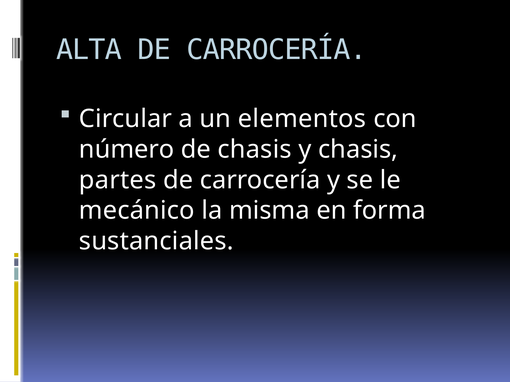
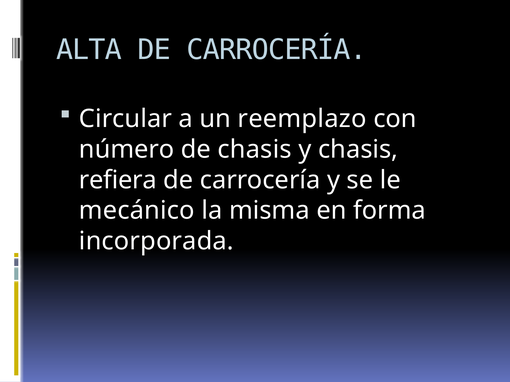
elementos: elementos -> reemplazo
partes: partes -> refiera
sustanciales: sustanciales -> incorporada
